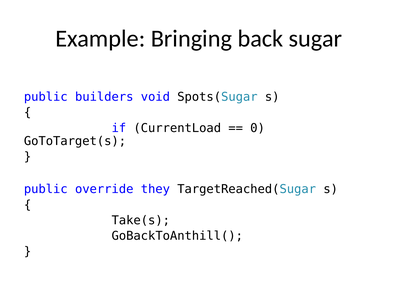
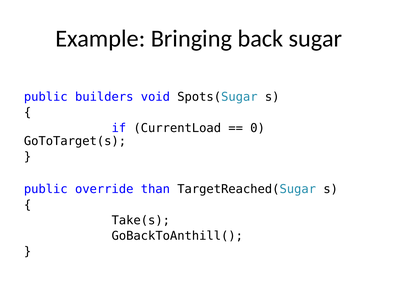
they: they -> than
